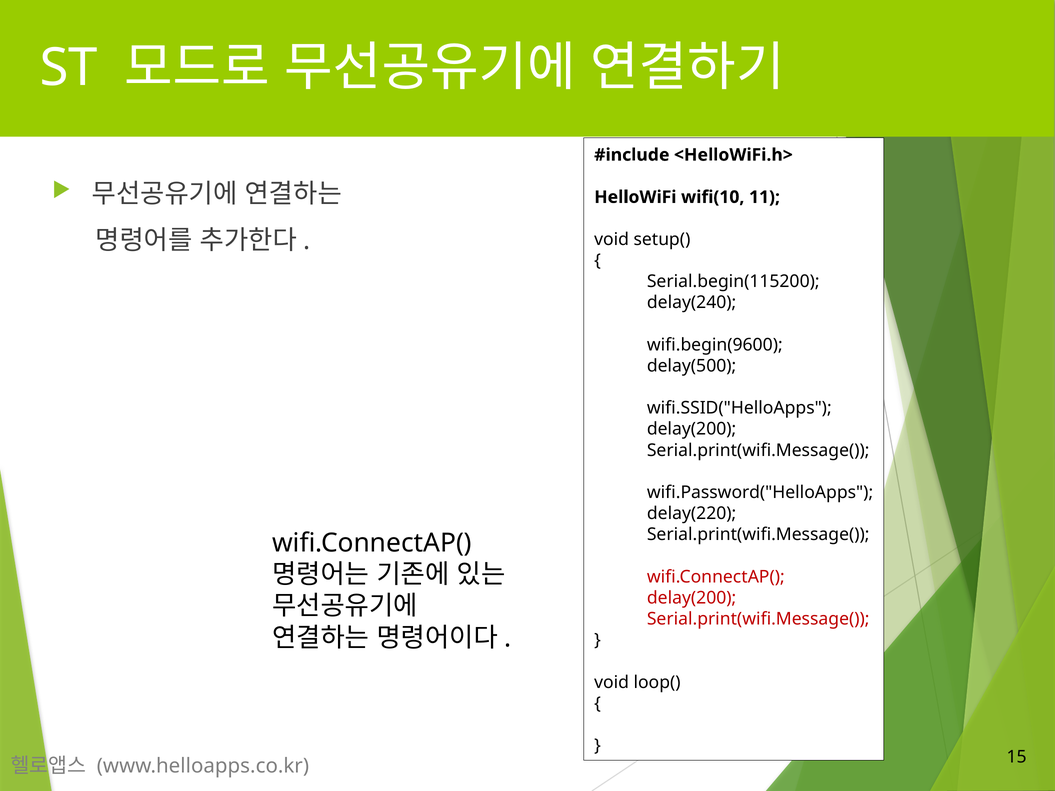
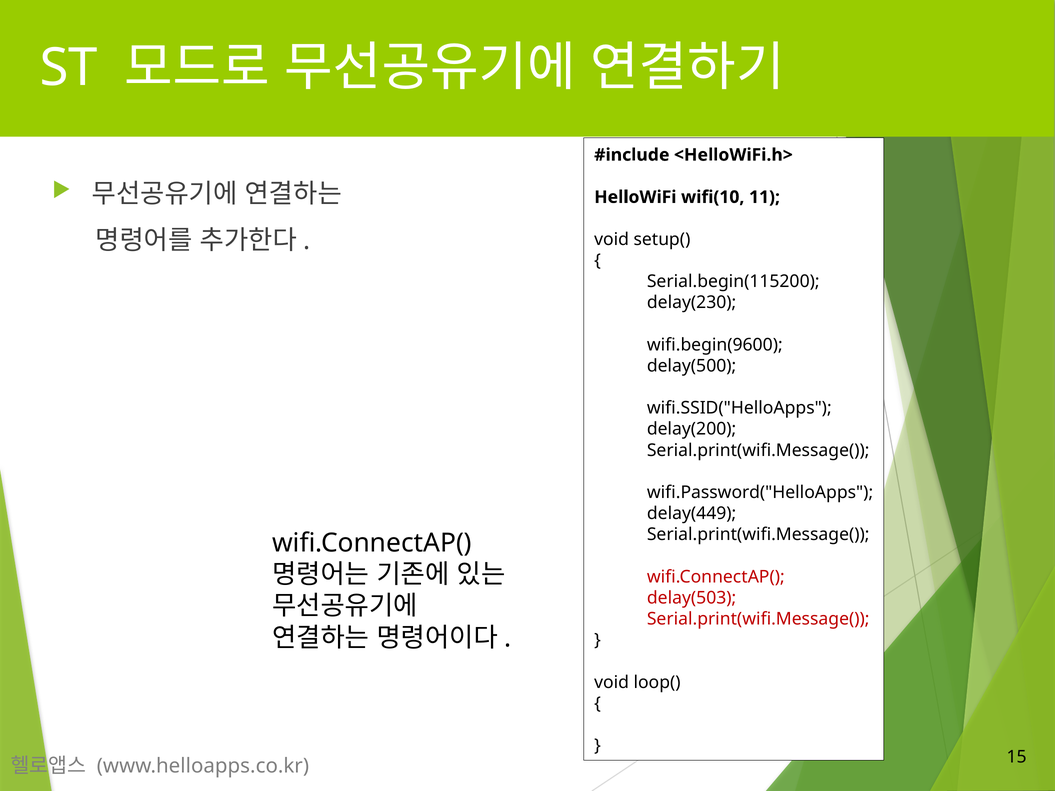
delay(240: delay(240 -> delay(230
delay(220: delay(220 -> delay(449
delay(200 at (692, 598): delay(200 -> delay(503
